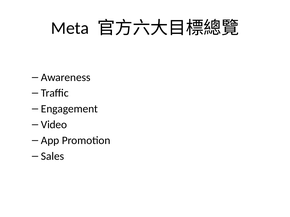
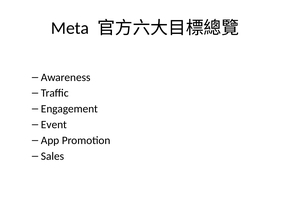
Video: Video -> Event
